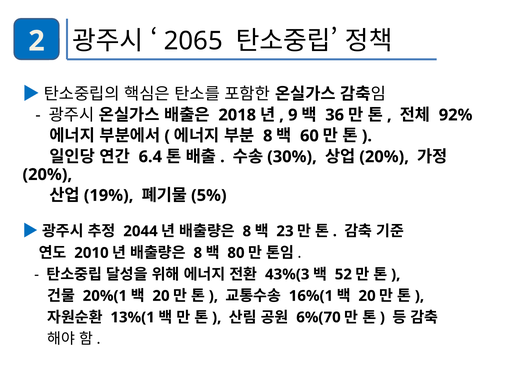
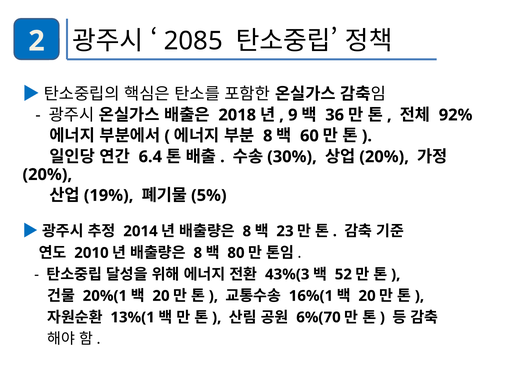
2065: 2065 -> 2085
2044: 2044 -> 2014
